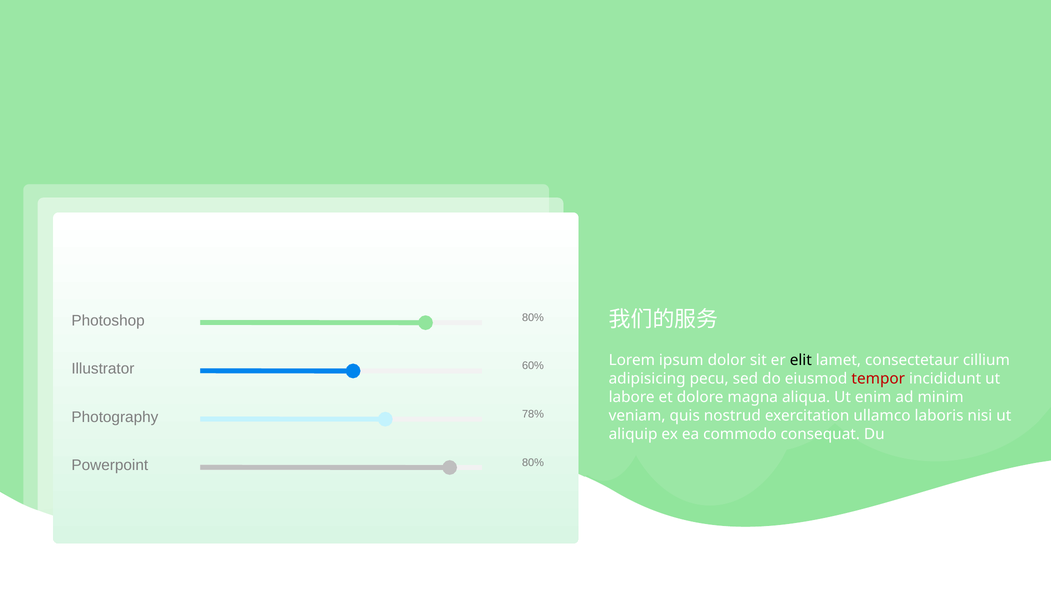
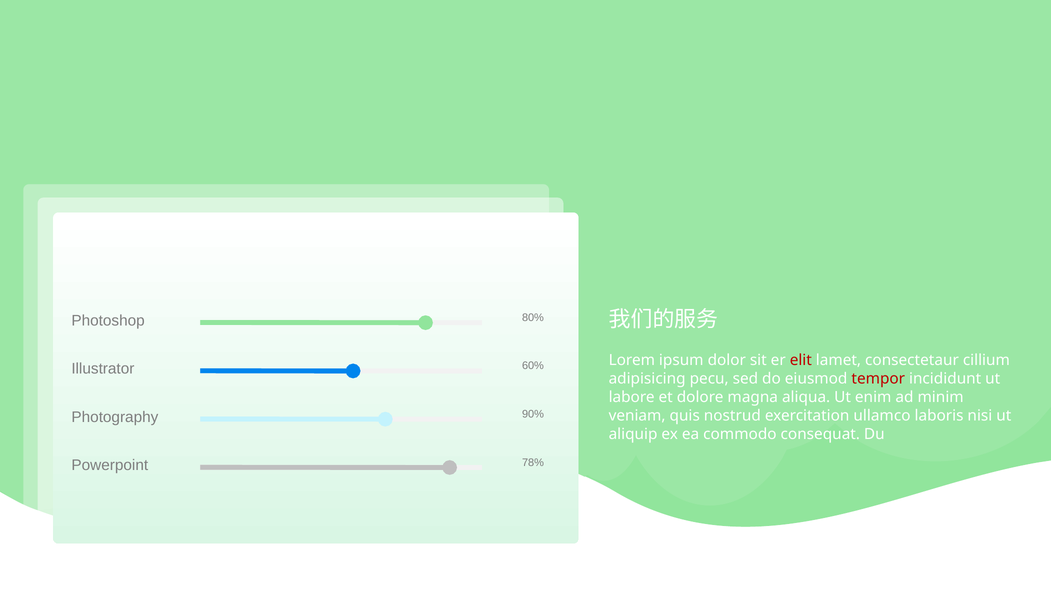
elit colour: black -> red
78%: 78% -> 90%
Powerpoint 80%: 80% -> 78%
